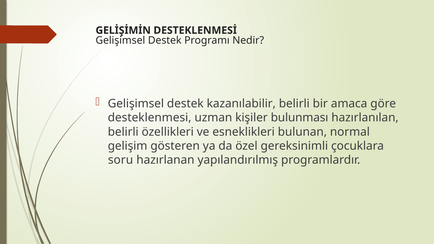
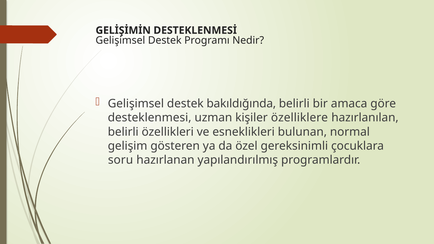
kazanılabilir: kazanılabilir -> bakıldığında
bulunması: bulunması -> özelliklere
